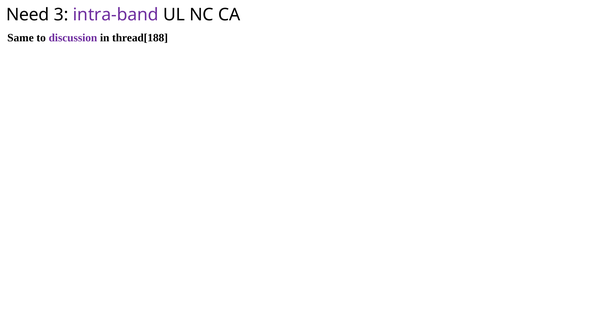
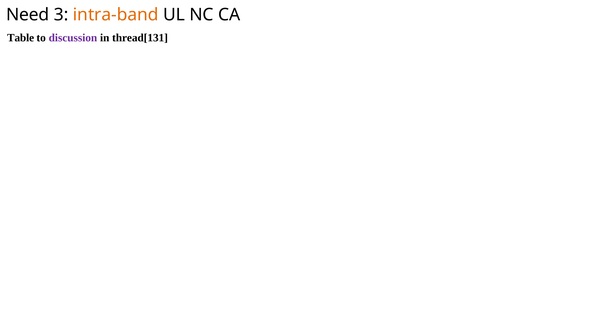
intra-band colour: purple -> orange
Same: Same -> Table
thread[188: thread[188 -> thread[131
